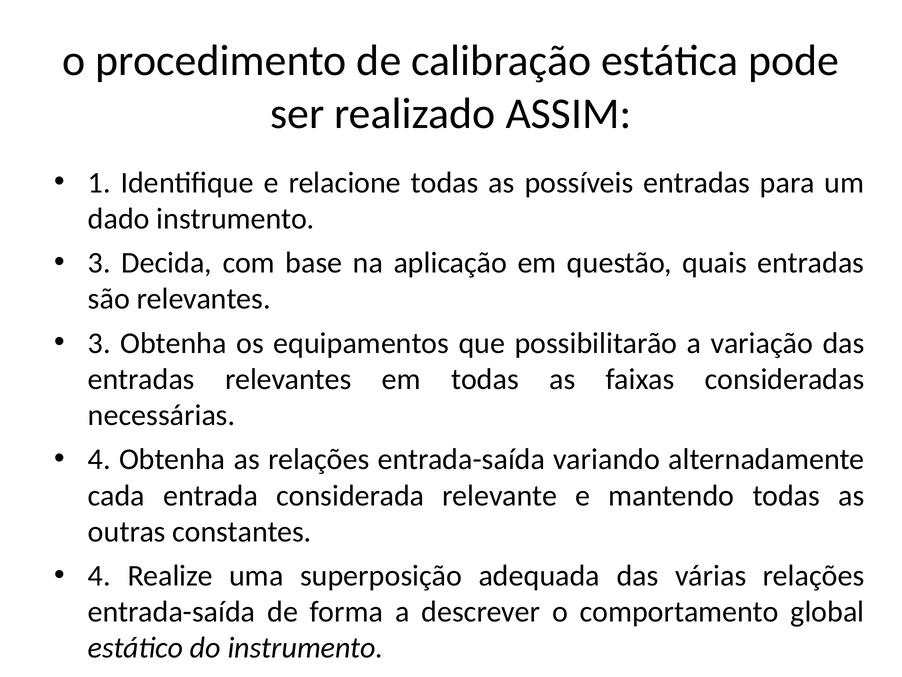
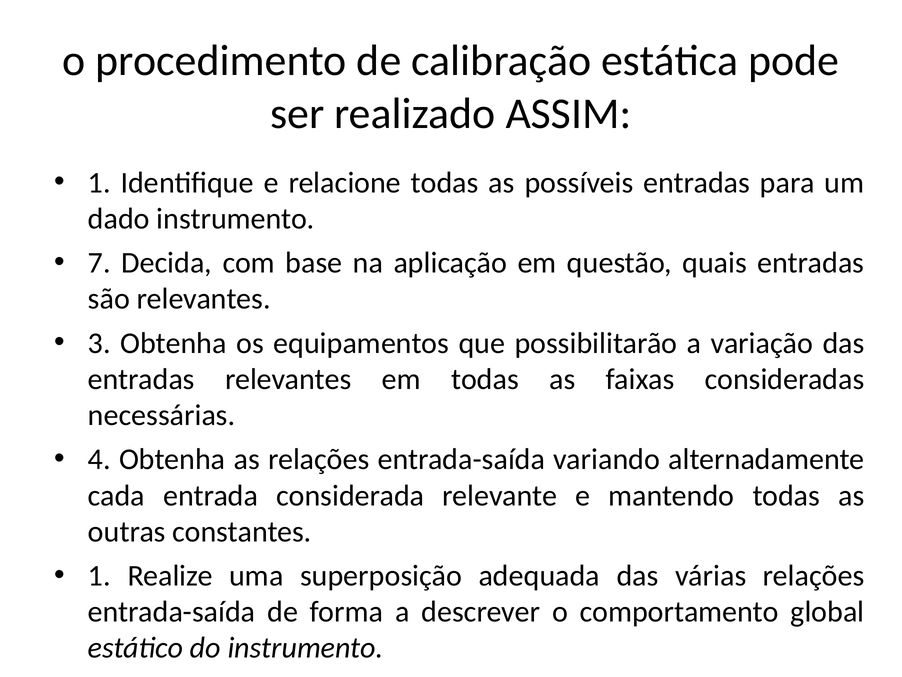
3 at (99, 263): 3 -> 7
4 at (99, 575): 4 -> 1
